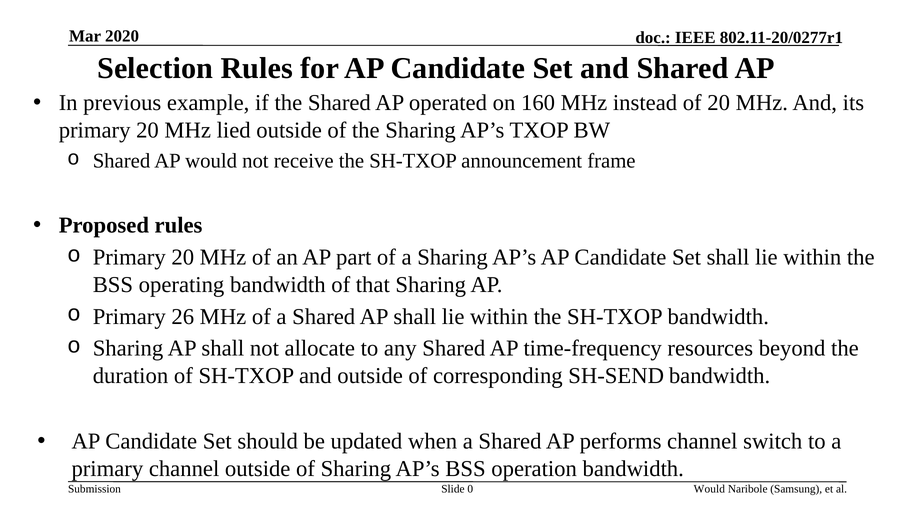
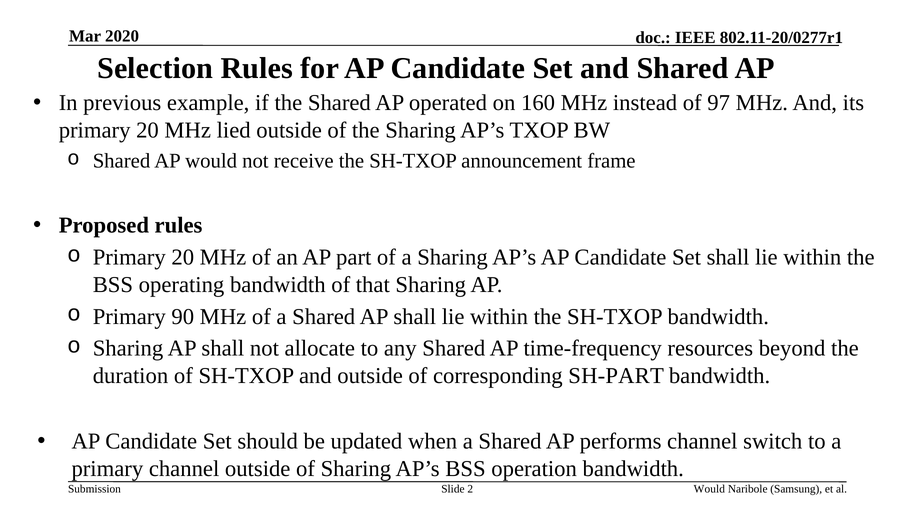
of 20: 20 -> 97
26: 26 -> 90
SH-SEND: SH-SEND -> SH-PART
0: 0 -> 2
